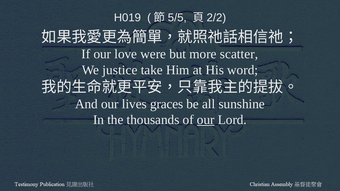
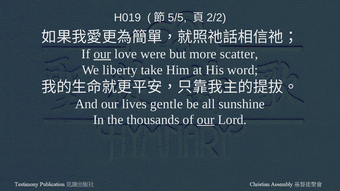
our at (102, 54) underline: none -> present
justice: justice -> liberty
graces: graces -> gentle
